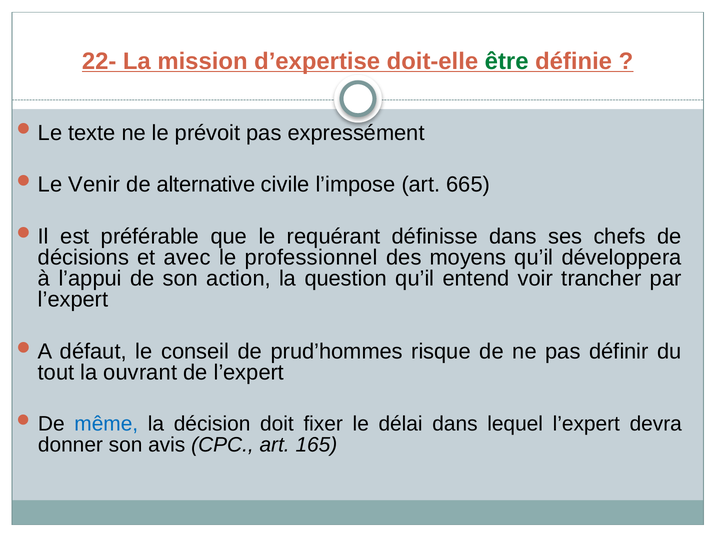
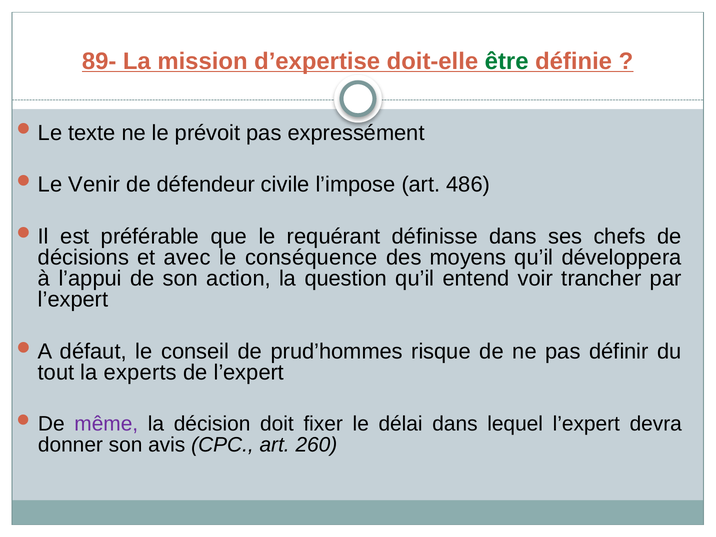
22-: 22- -> 89-
alternative: alternative -> défendeur
665: 665 -> 486
professionnel: professionnel -> conséquence
ouvrant: ouvrant -> experts
même colour: blue -> purple
165: 165 -> 260
